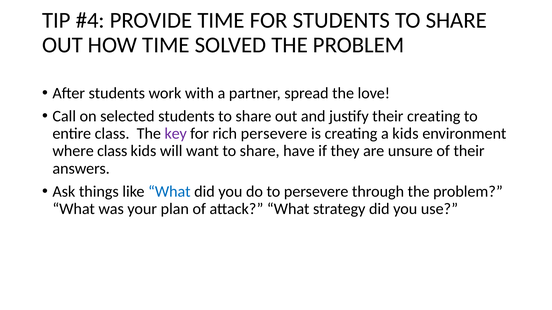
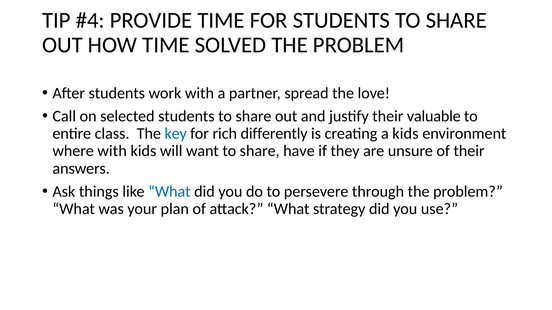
their creating: creating -> valuable
key colour: purple -> blue
rich persevere: persevere -> differently
where class: class -> with
